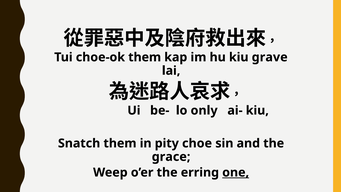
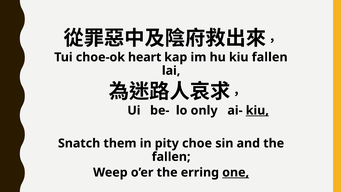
choe-ok them: them -> heart
kiu grave: grave -> fallen
kiu at (257, 110) underline: none -> present
grace at (171, 157): grace -> fallen
